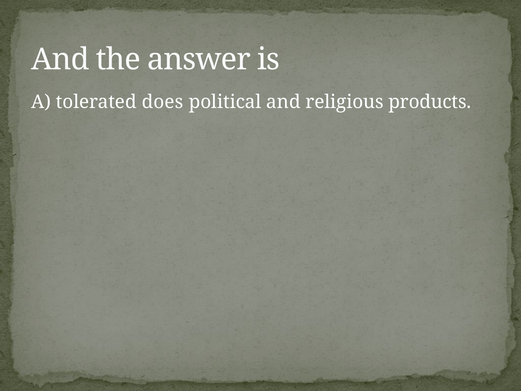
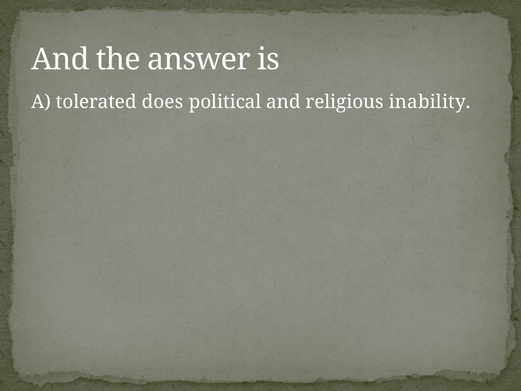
products: products -> inability
